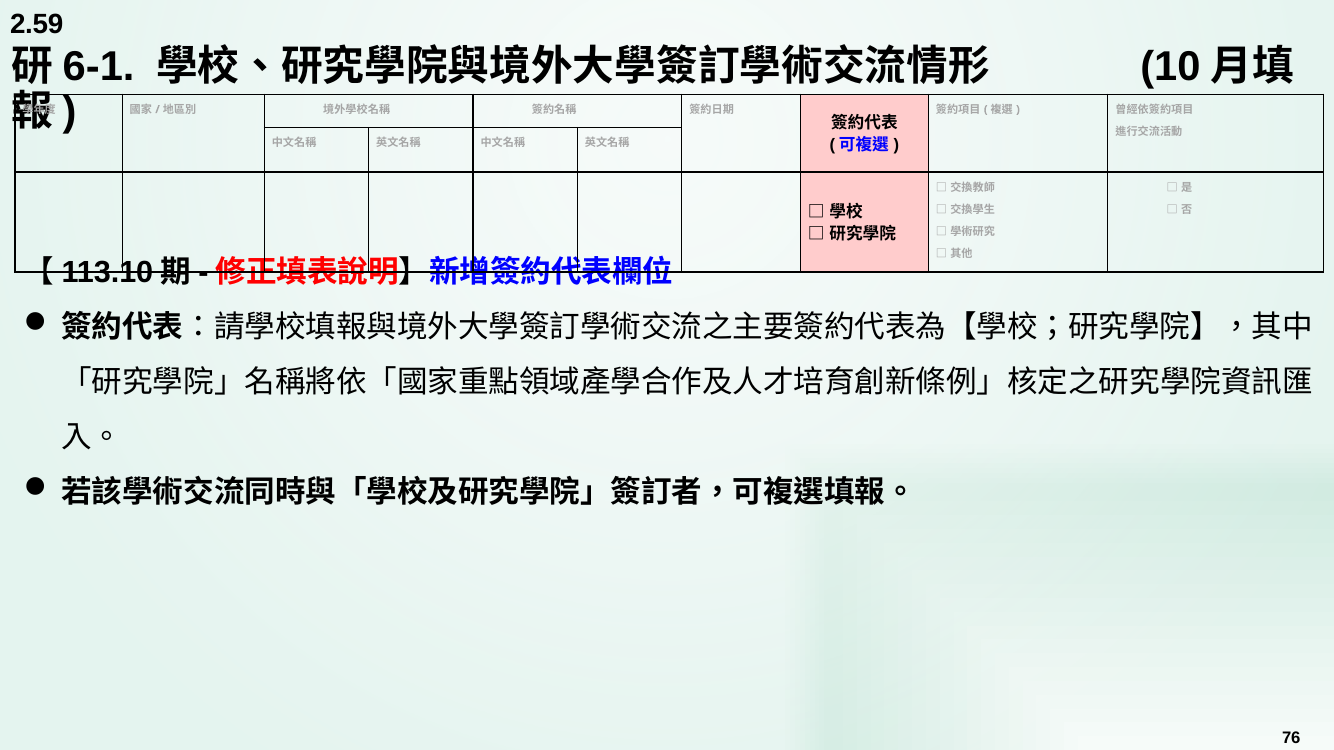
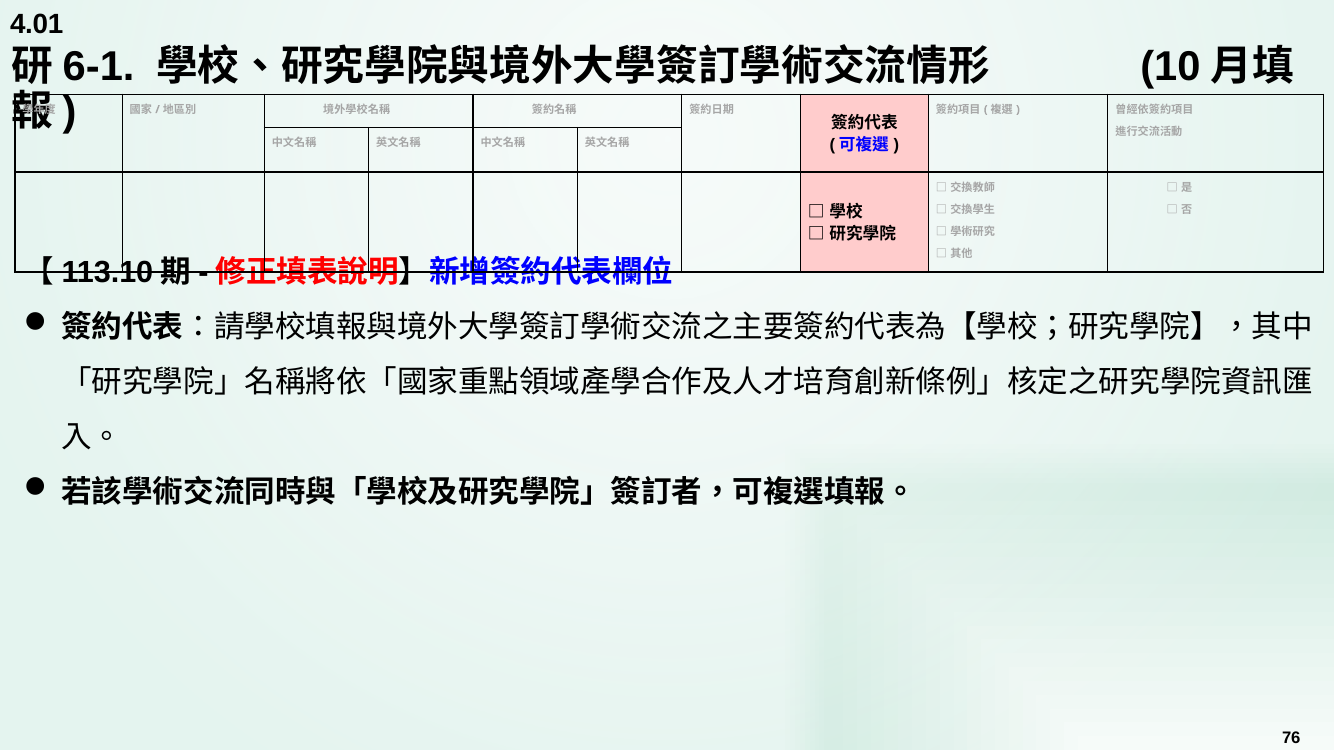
2.59: 2.59 -> 4.01
